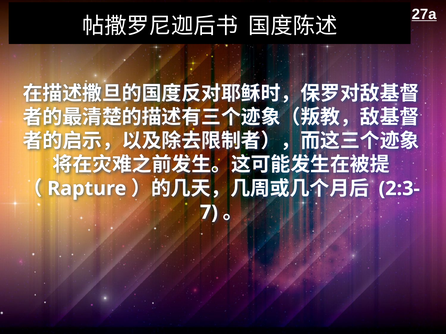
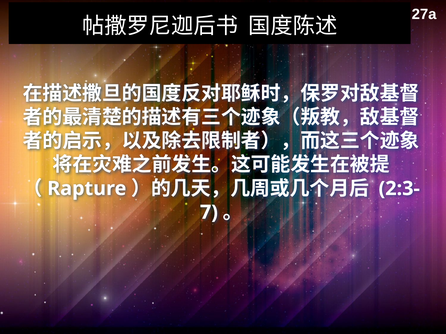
27a underline: present -> none
